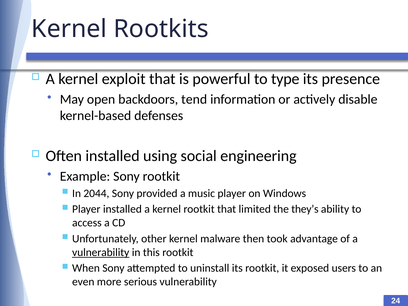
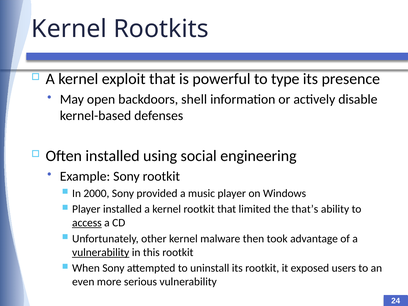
tend: tend -> shell
2044: 2044 -> 2000
they’s: they’s -> that’s
access underline: none -> present
